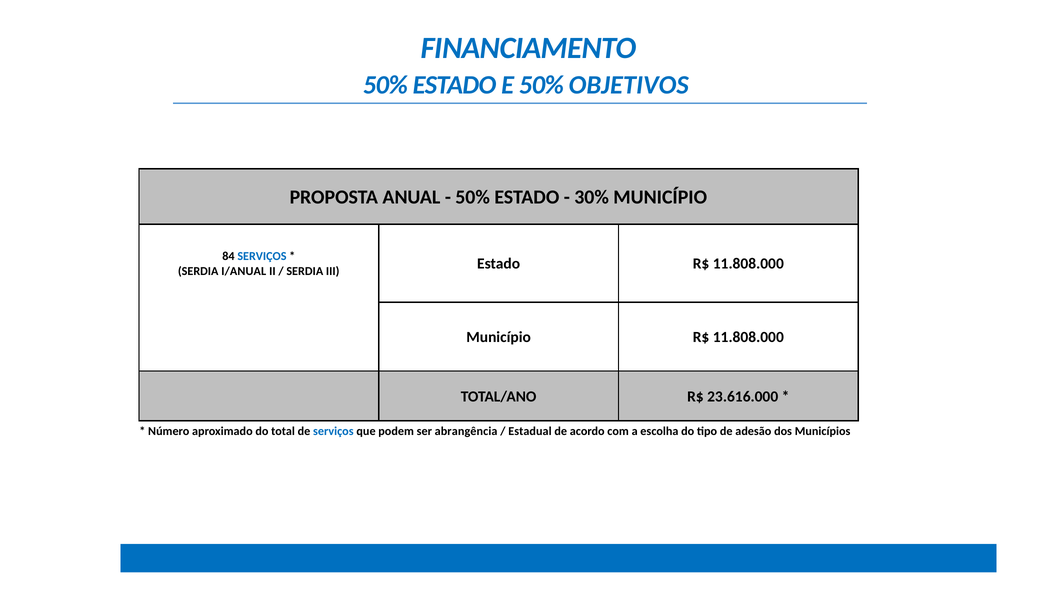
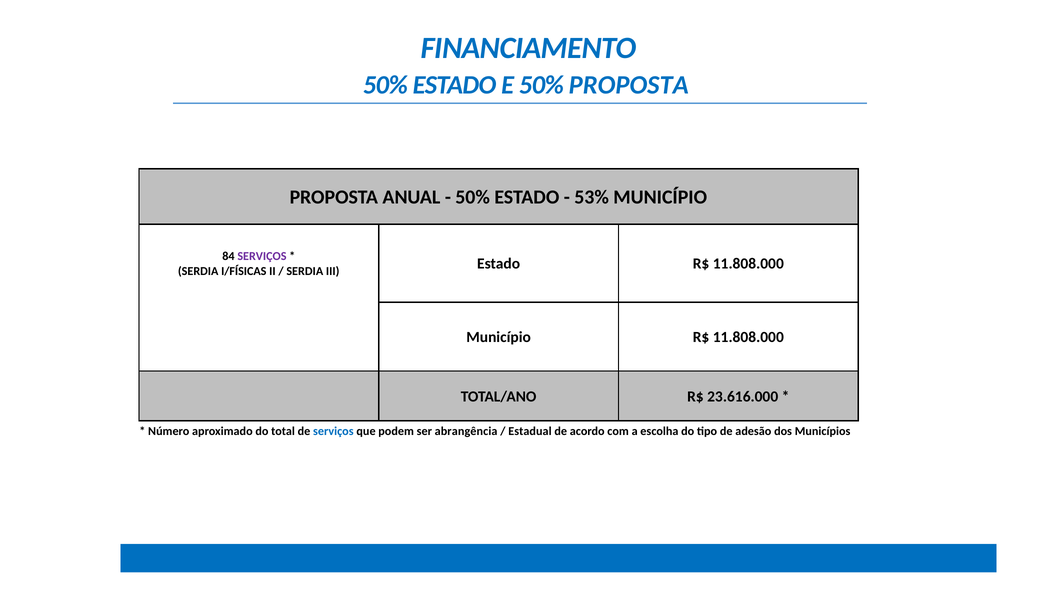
50% OBJETIVOS: OBJETIVOS -> PROPOSTA
30%: 30% -> 53%
SERVIÇOS at (262, 256) colour: blue -> purple
I/ANUAL: I/ANUAL -> I/FÍSICAS
